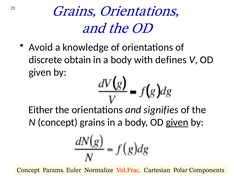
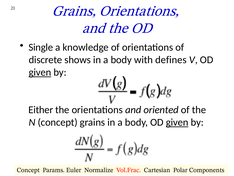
Avoid: Avoid -> Single
obtain: obtain -> shows
given at (40, 72) underline: none -> present
signifies: signifies -> oriented
